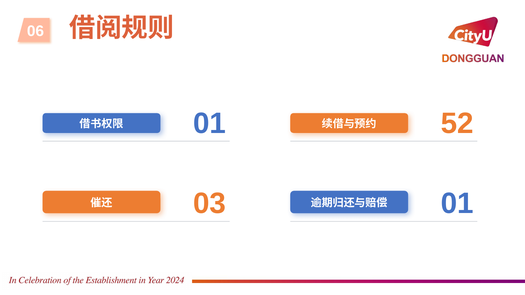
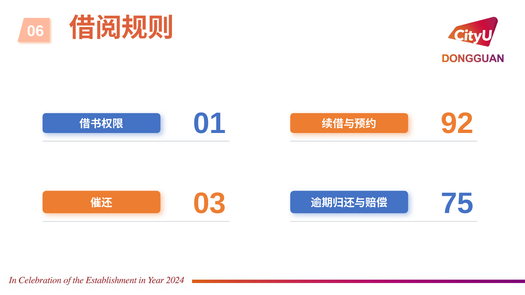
52: 52 -> 92
01 at (457, 204): 01 -> 75
